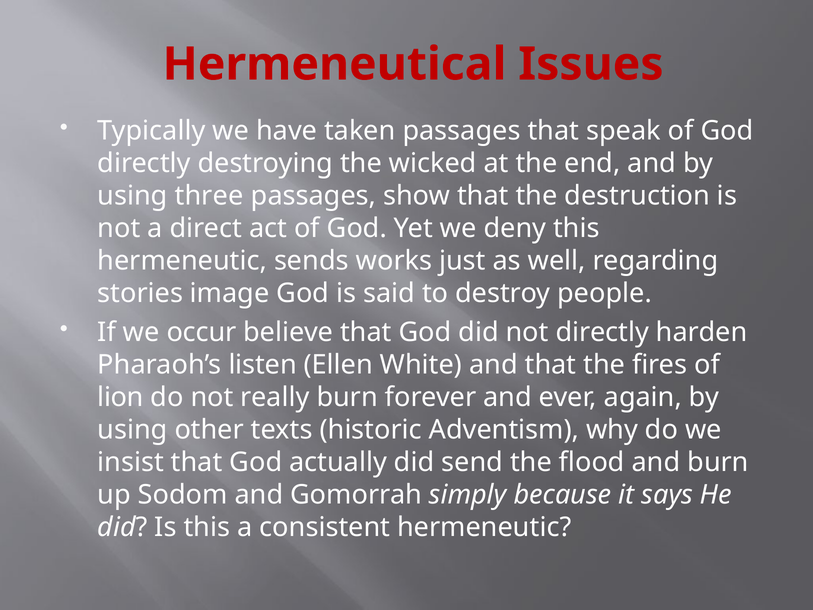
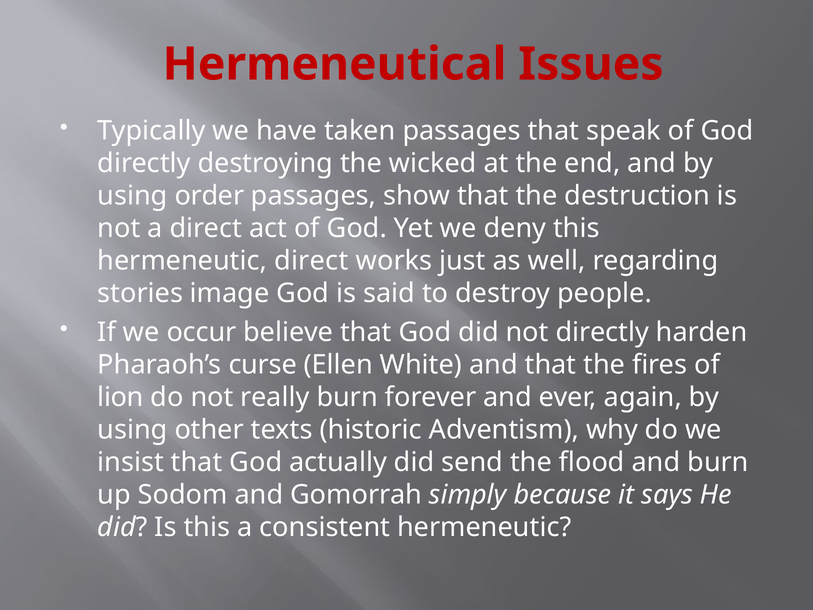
three: three -> order
hermeneutic sends: sends -> direct
listen: listen -> curse
